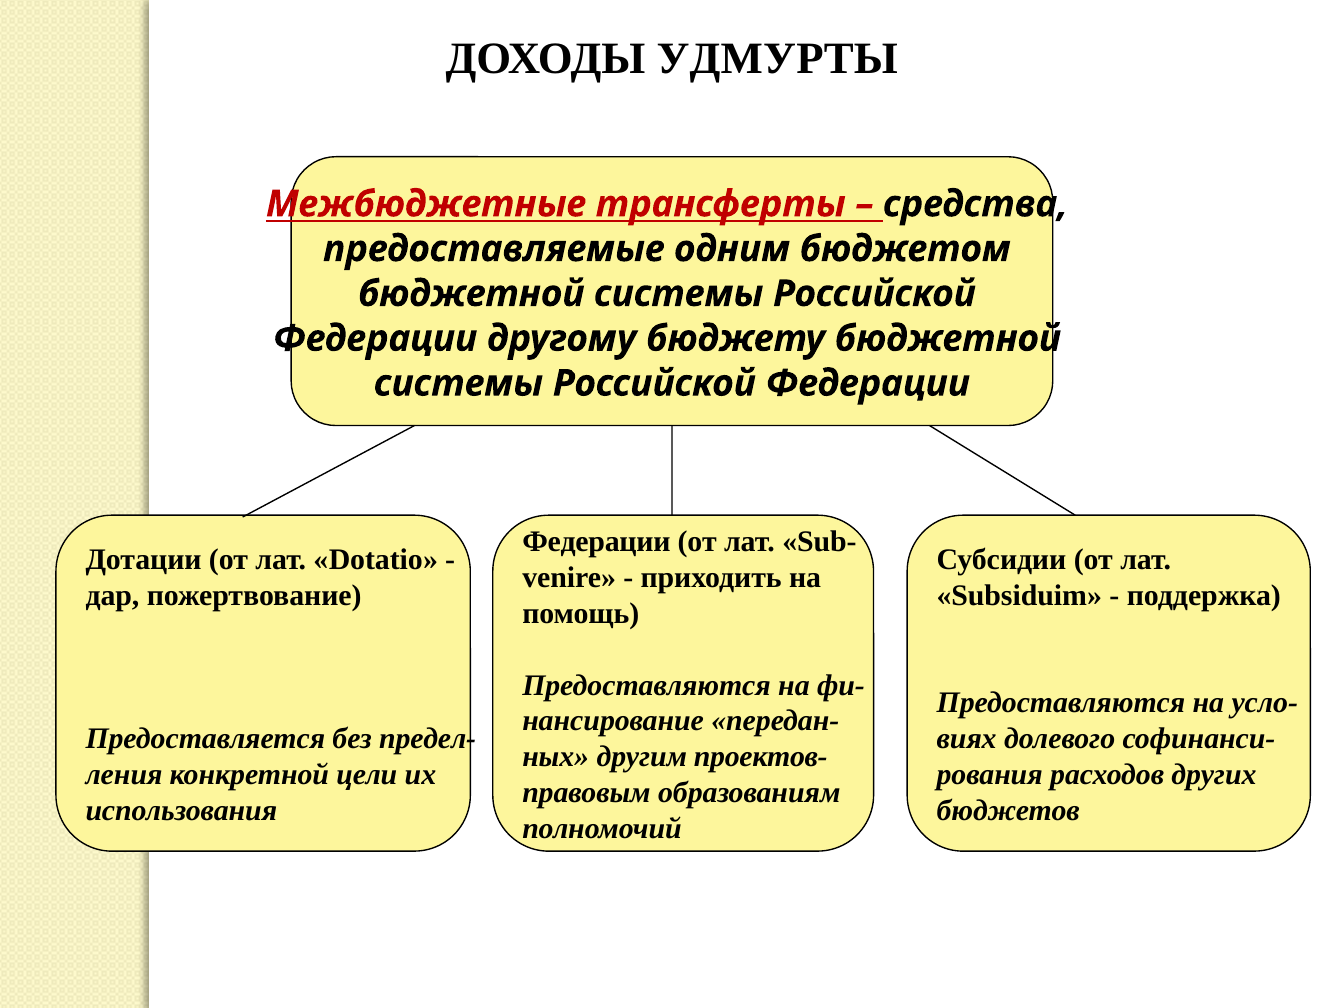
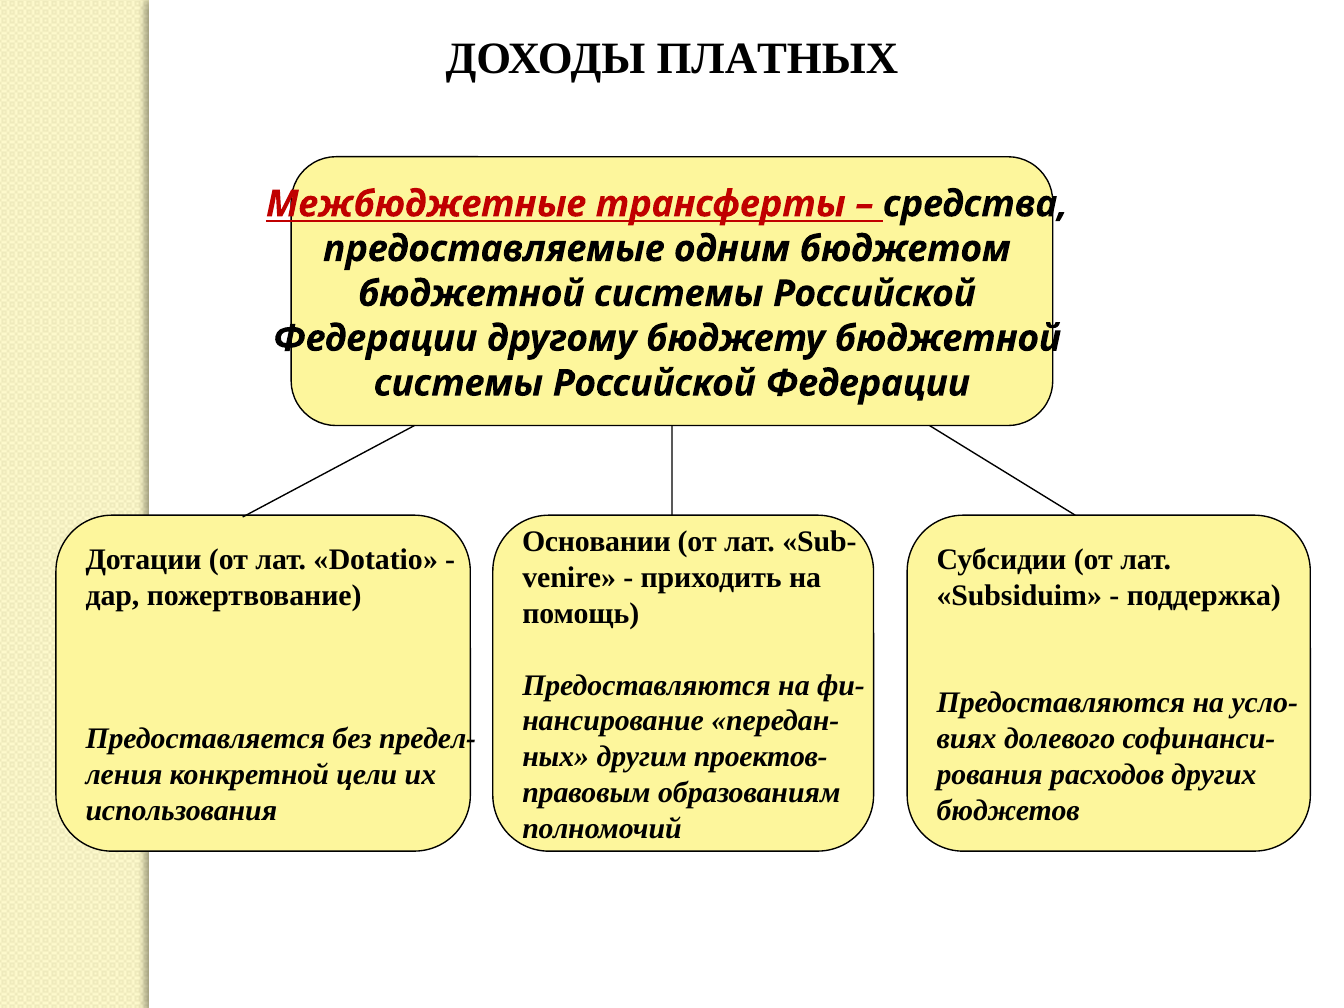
УДМУРТЫ: УДМУРТЫ -> ПЛАТНЫХ
Федерации at (596, 542): Федерации -> Основании
